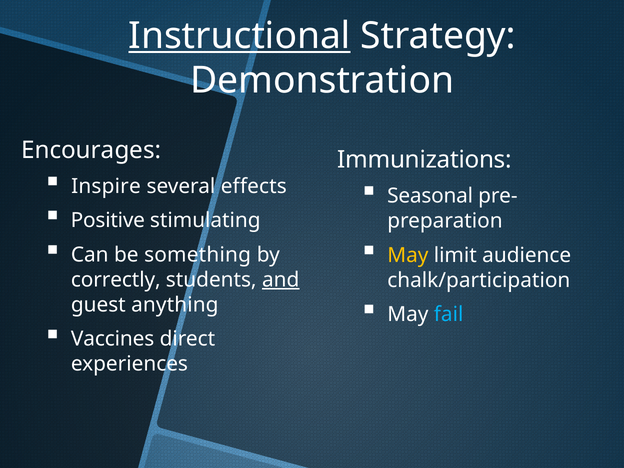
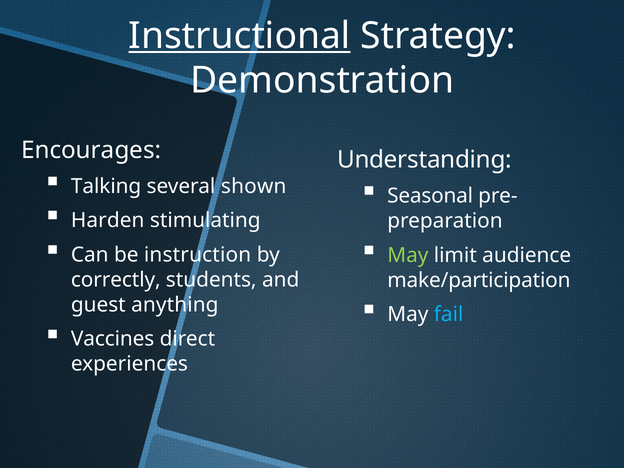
Immunizations: Immunizations -> Understanding
Inspire: Inspire -> Talking
effects: effects -> shown
Positive: Positive -> Harden
something: something -> instruction
May at (408, 255) colour: yellow -> light green
and underline: present -> none
chalk/participation: chalk/participation -> make/participation
